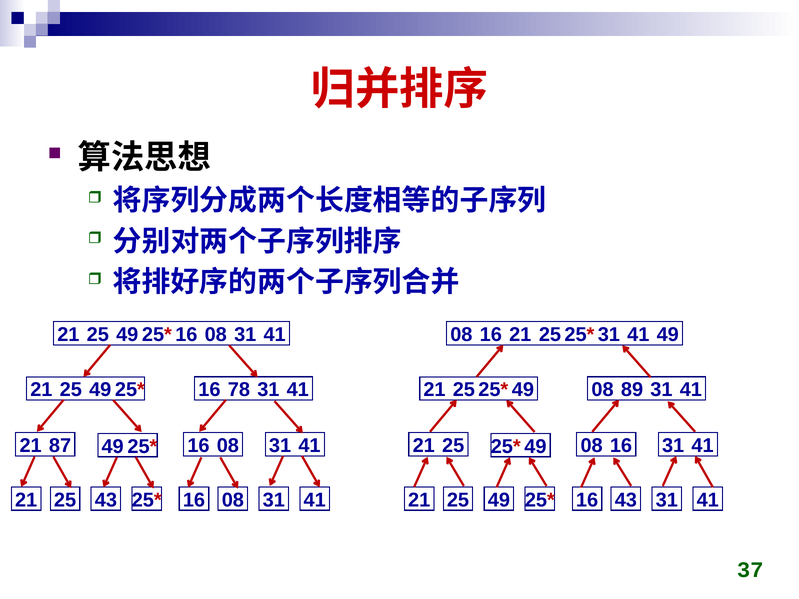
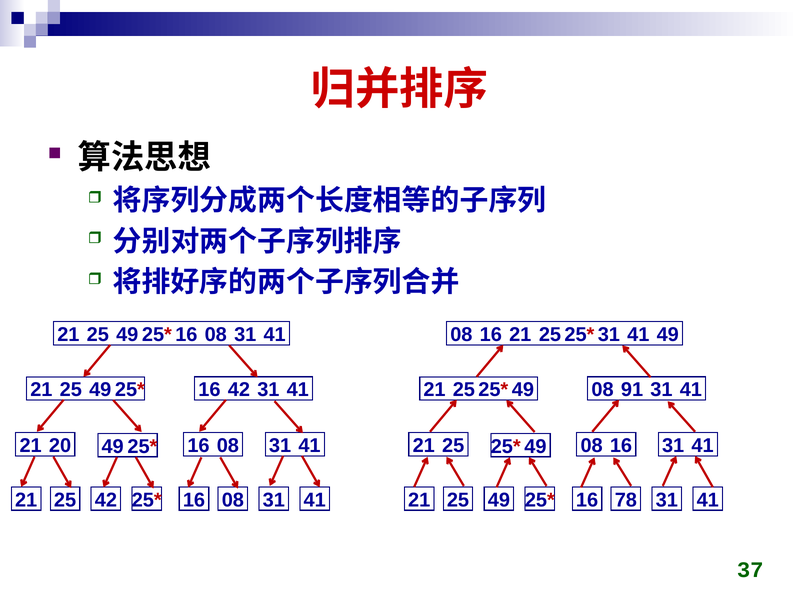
16 78: 78 -> 42
89: 89 -> 91
87: 87 -> 20
25 43: 43 -> 42
16 43: 43 -> 78
